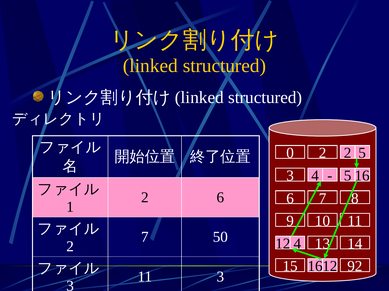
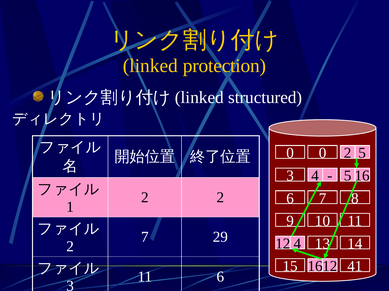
structured at (224, 66): structured -> protection
0 2: 2 -> 0
2 6: 6 -> 2
50: 50 -> 29
92: 92 -> 41
11 3: 3 -> 6
